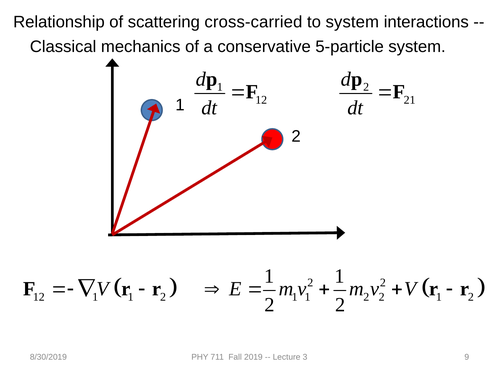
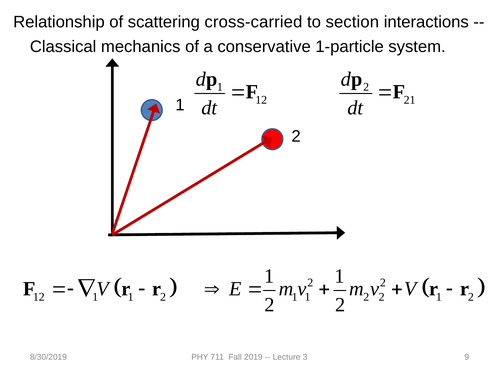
to system: system -> section
5-particle: 5-particle -> 1-particle
